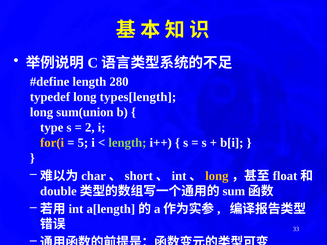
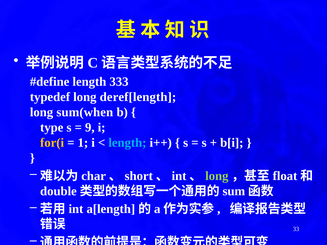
280: 280 -> 333
types[length: types[length -> deref[length
sum(union: sum(union -> sum(when
2: 2 -> 9
5: 5 -> 1
length at (127, 143) colour: light green -> light blue
long at (217, 176) colour: yellow -> light green
